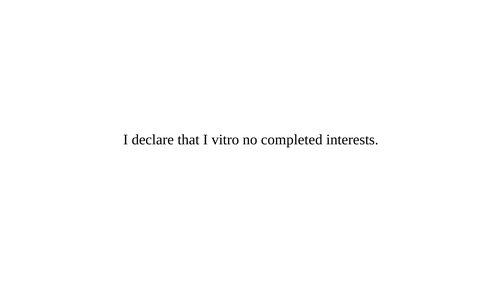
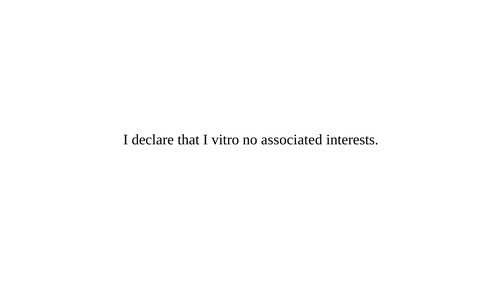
completed: completed -> associated
